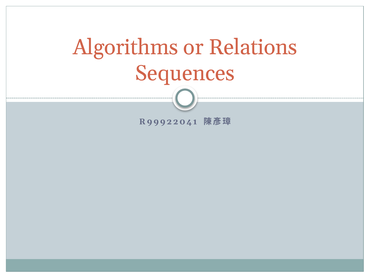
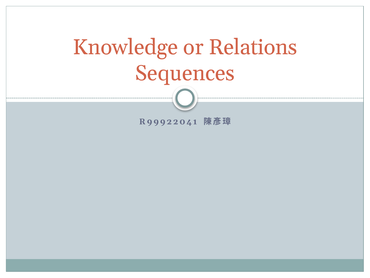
Algorithms: Algorithms -> Knowledge
